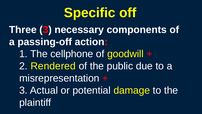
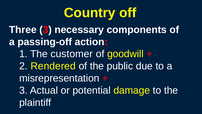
Specific: Specific -> Country
cellphone: cellphone -> customer
